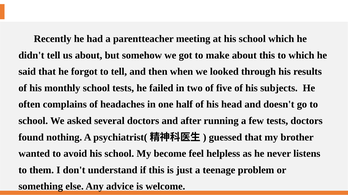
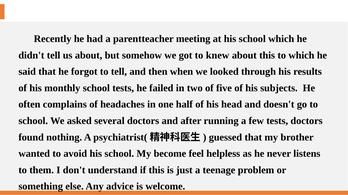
make: make -> knew
